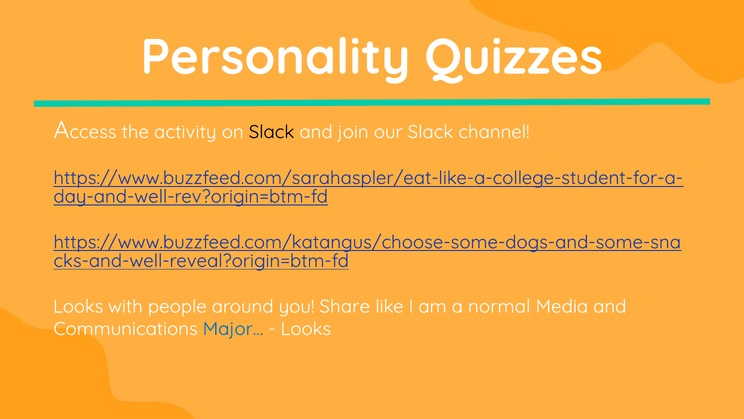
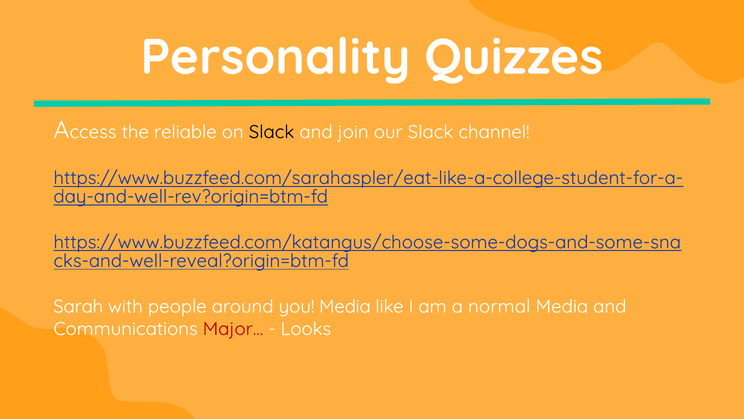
activity: activity -> reliable
Looks at (78, 306): Looks -> Sarah
you Share: Share -> Media
Major… colour: blue -> red
